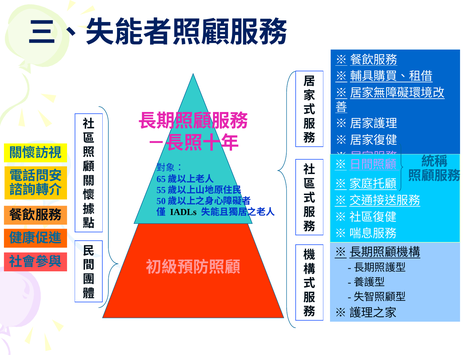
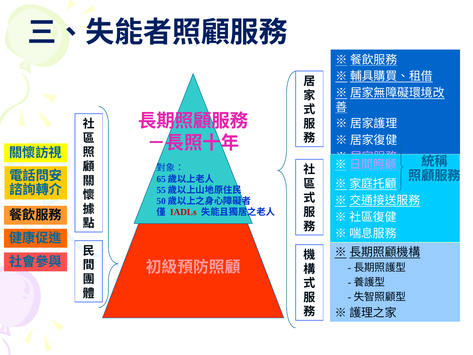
IADLs colour: black -> red
